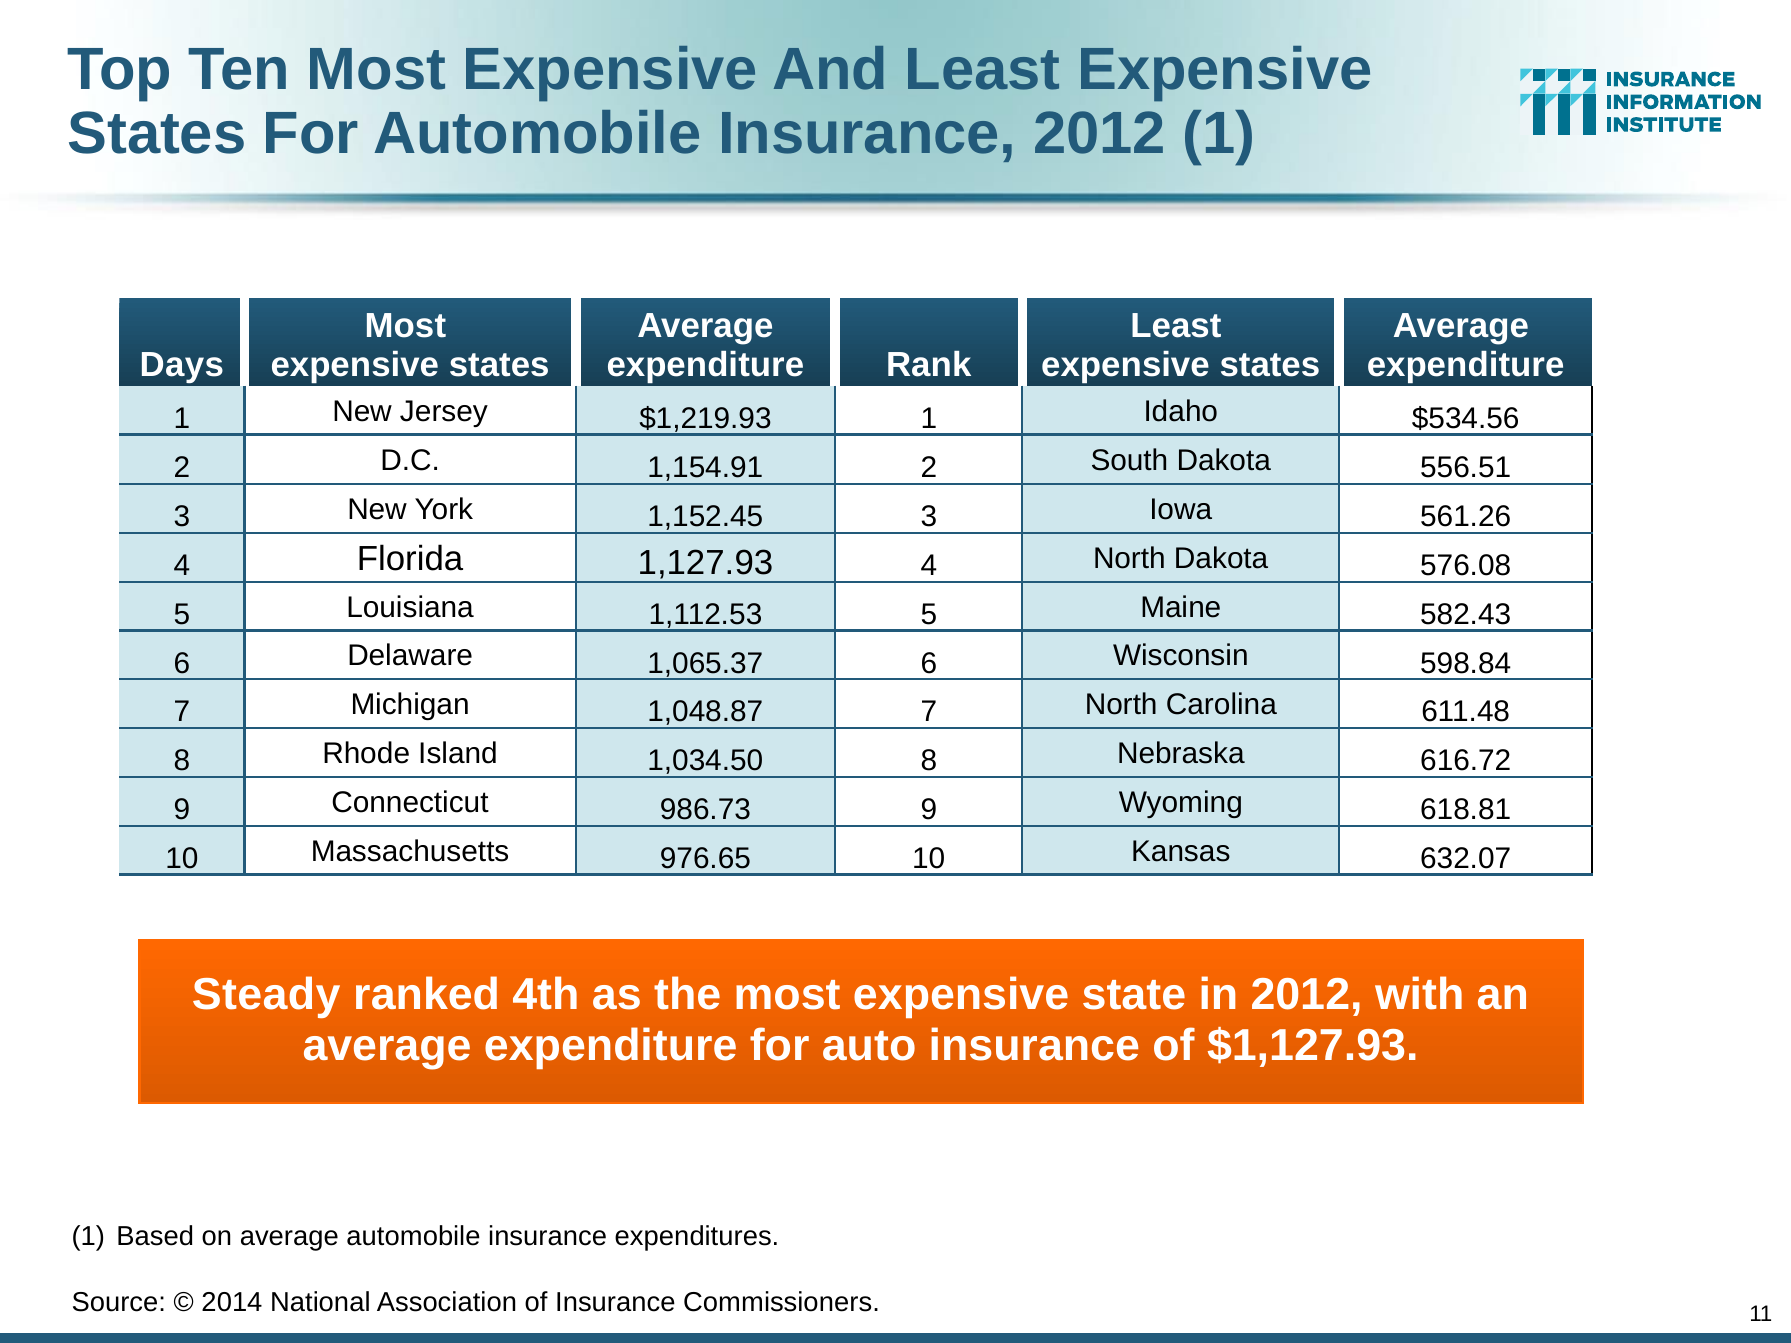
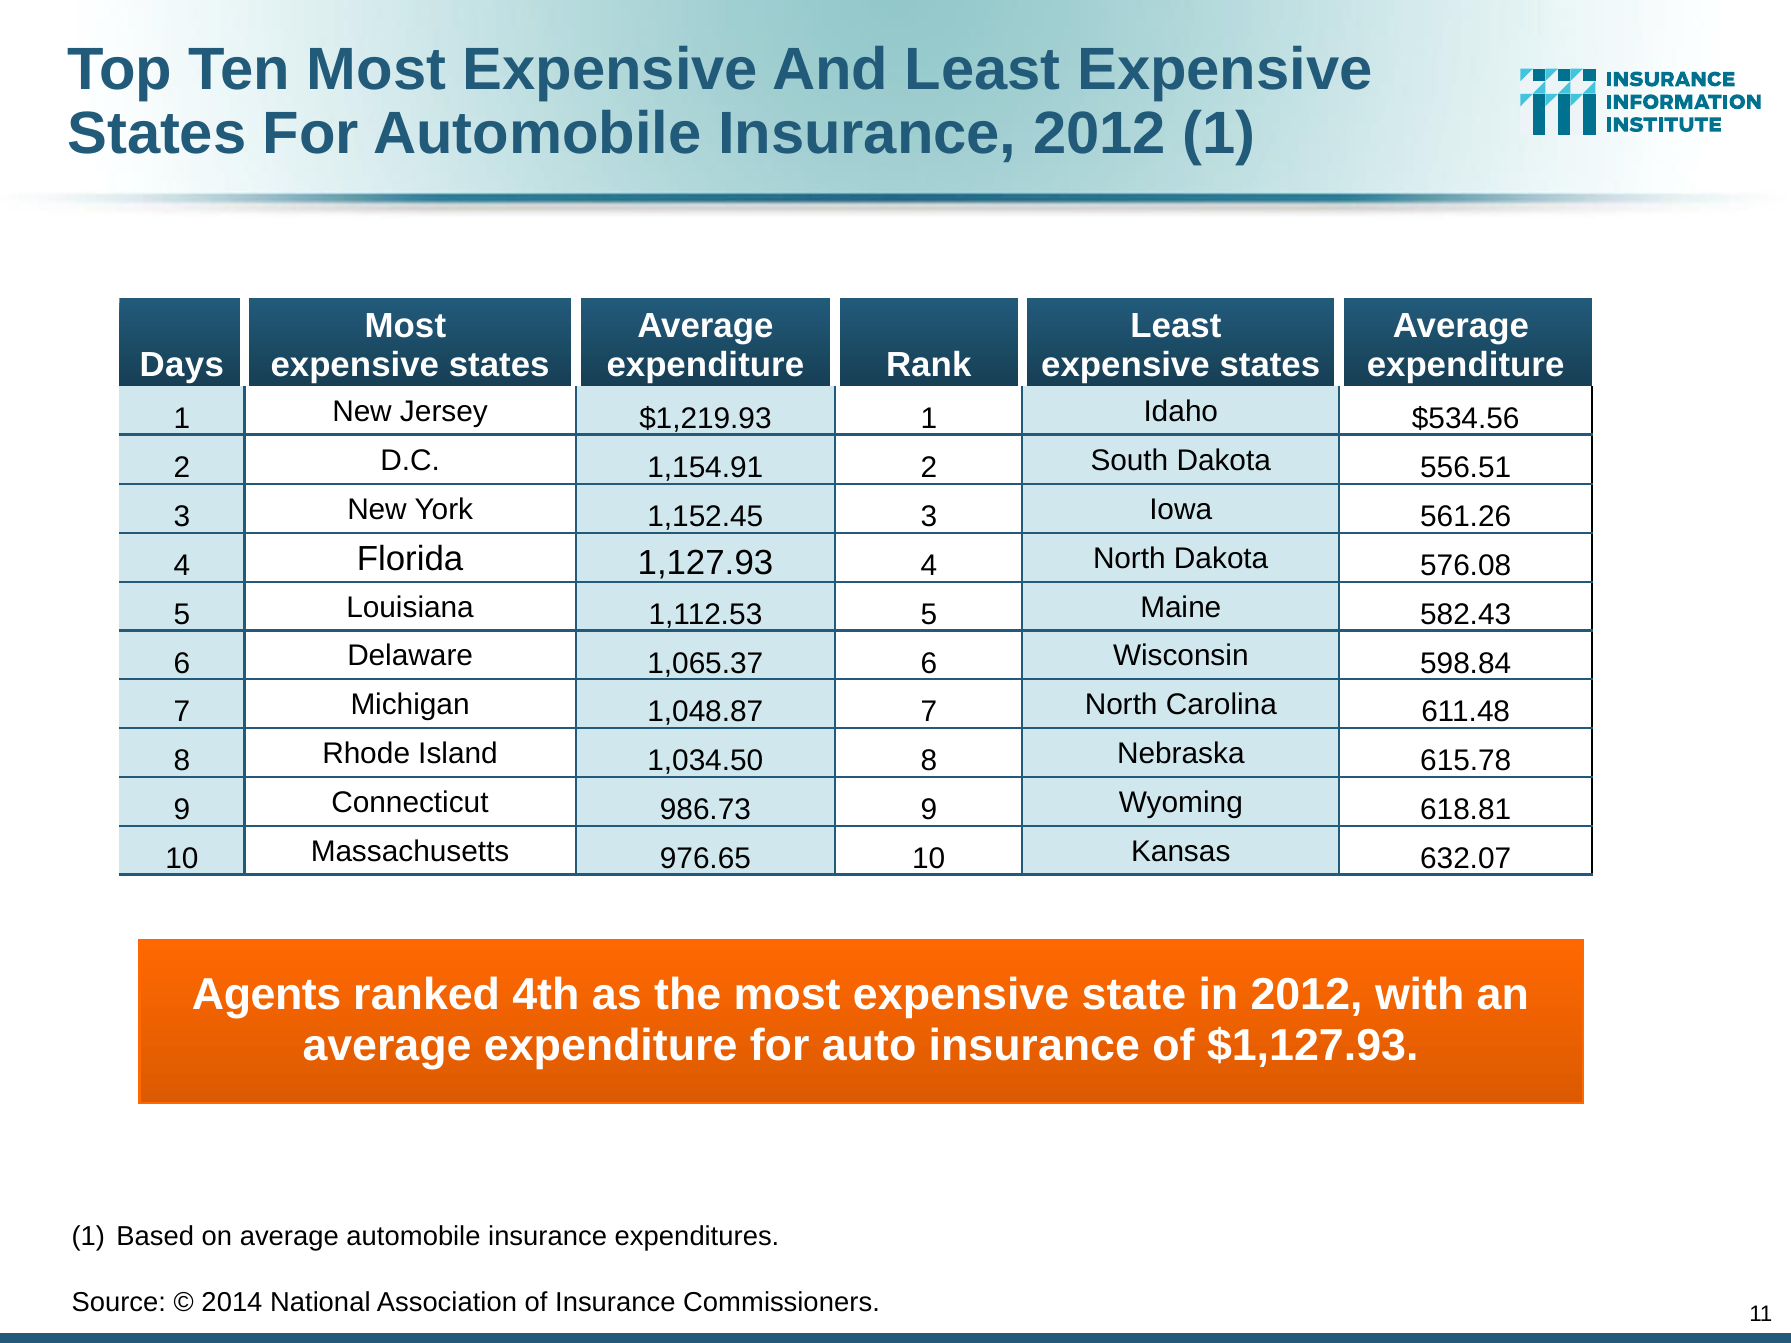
616.72: 616.72 -> 615.78
Steady: Steady -> Agents
